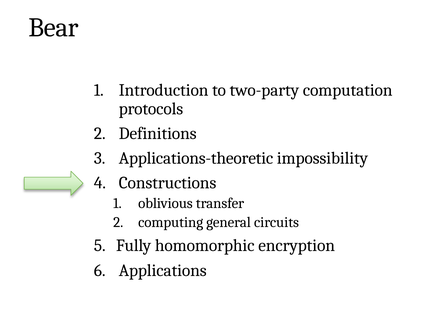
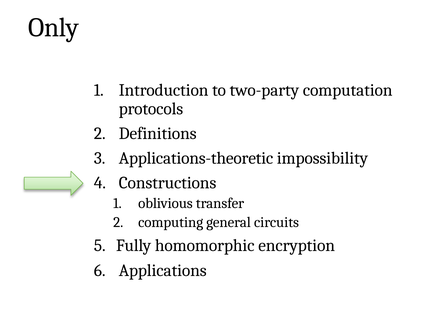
Bear: Bear -> Only
